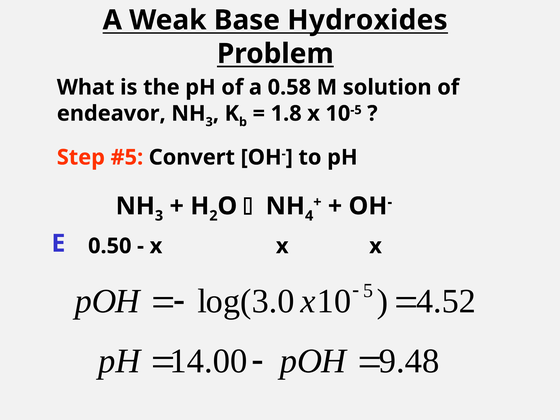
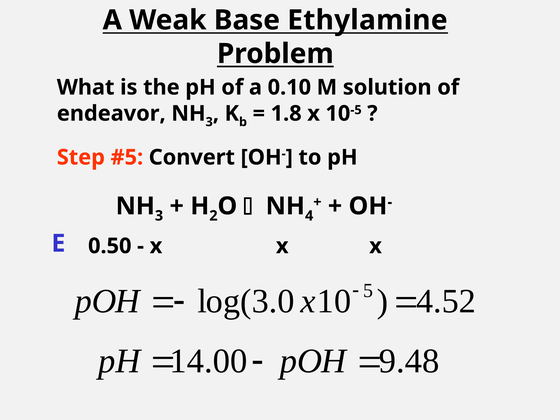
Hydroxides: Hydroxides -> Ethylamine
0.58: 0.58 -> 0.10
